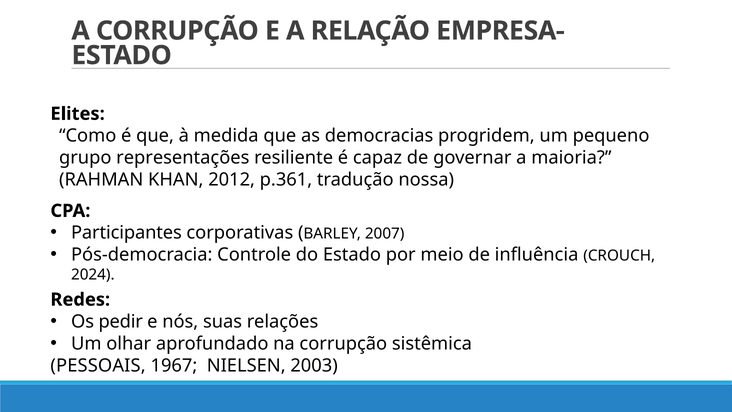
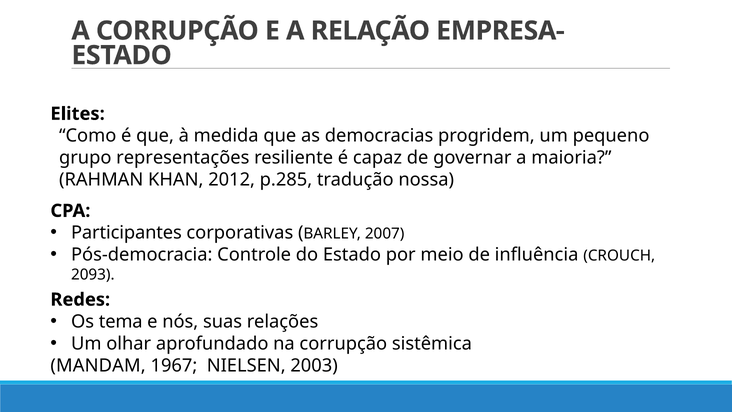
p.361: p.361 -> p.285
2024: 2024 -> 2093
pedir: pedir -> tema
PESSOAIS: PESSOAIS -> MANDAM
